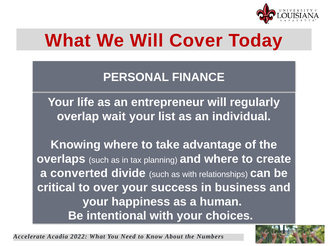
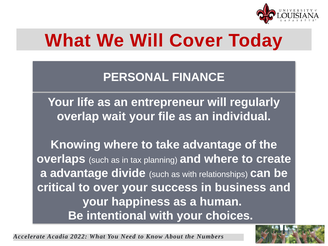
list: list -> file
a converted: converted -> advantage
